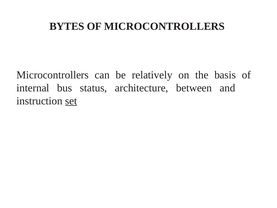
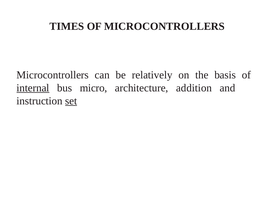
BYTES: BYTES -> TIMES
internal underline: none -> present
status: status -> micro
between: between -> addition
